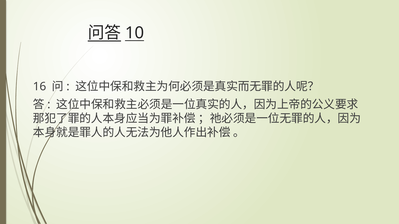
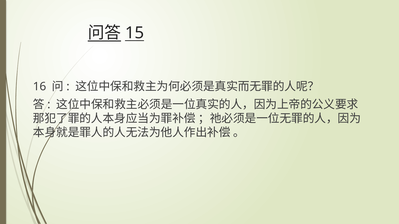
10: 10 -> 15
